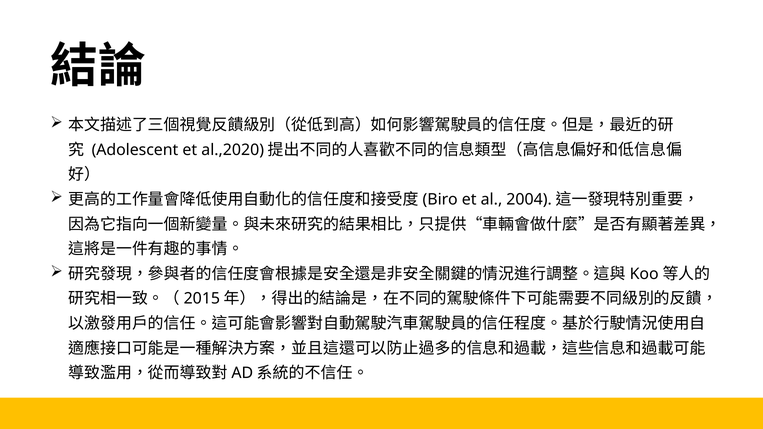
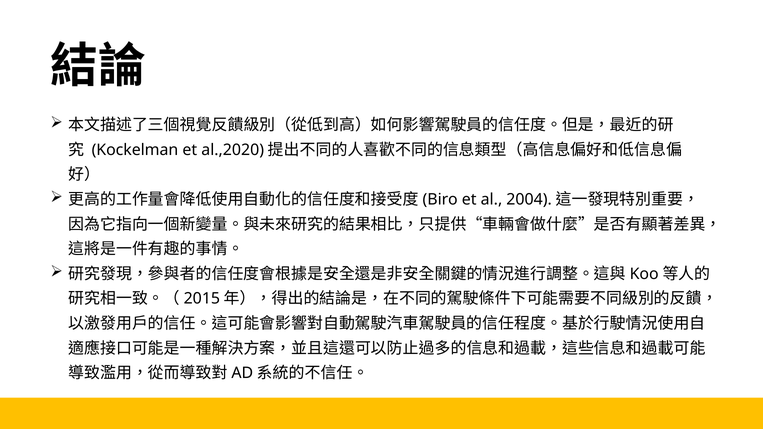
Adolescent: Adolescent -> Kockelman
